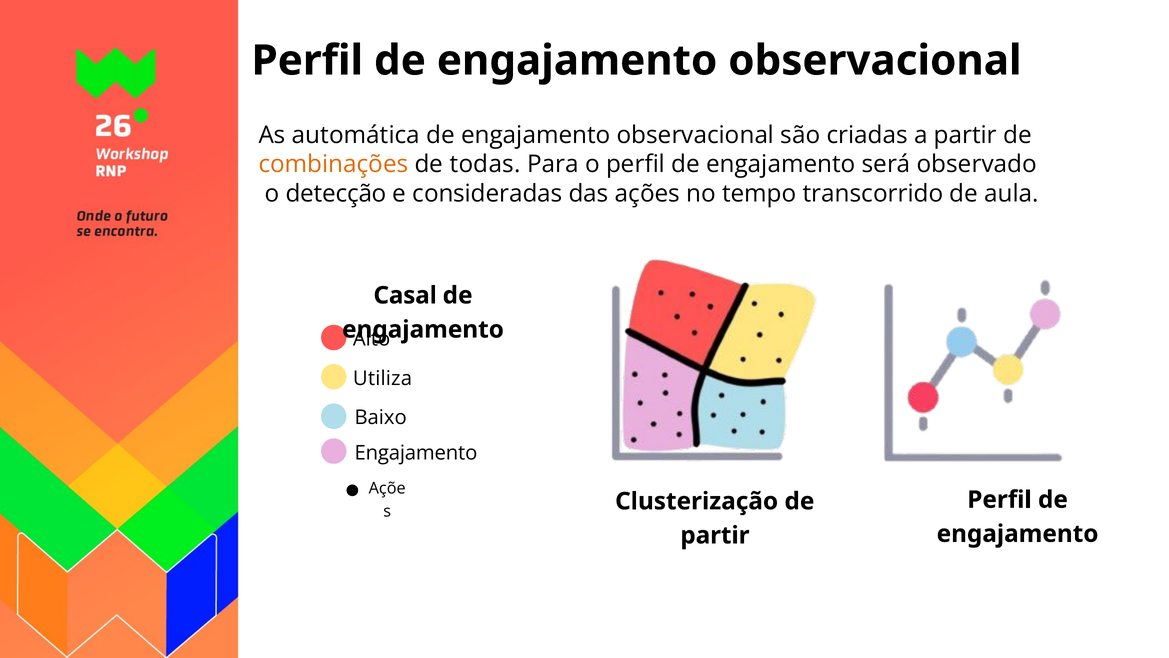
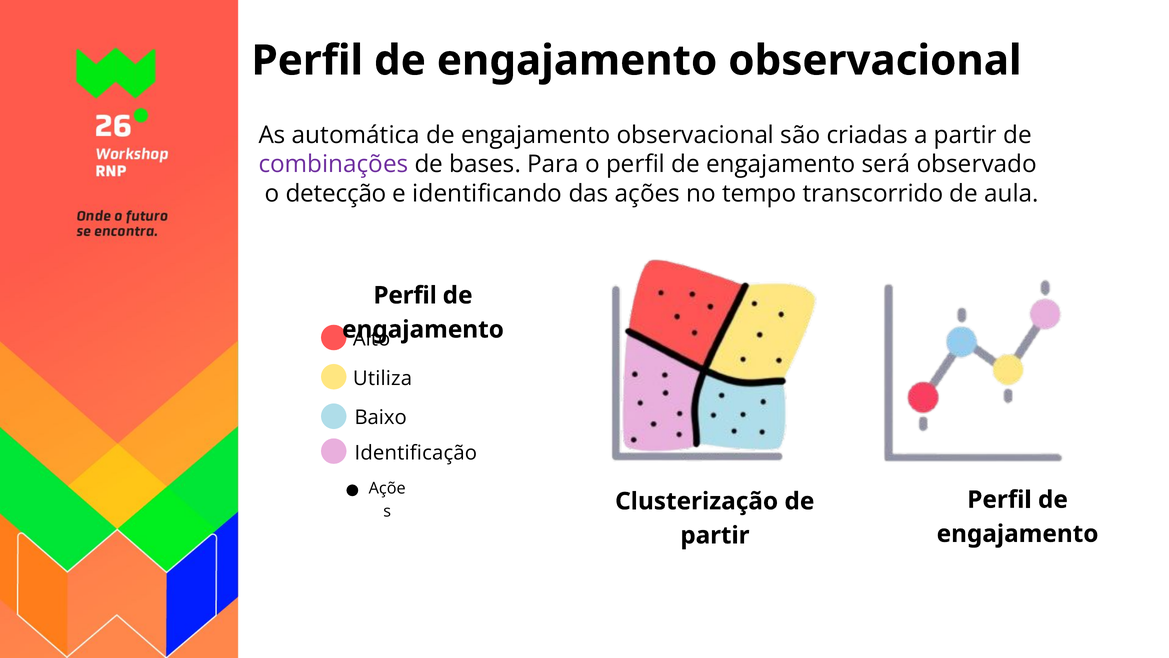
combinações colour: orange -> purple
todas: todas -> bases
consideradas: consideradas -> identificando
Casal at (405, 295): Casal -> Perfil
Engajamento at (416, 453): Engajamento -> Identificação
